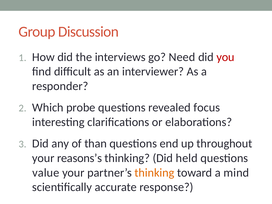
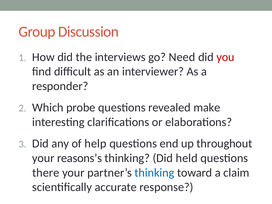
focus: focus -> make
than: than -> help
value: value -> there
thinking at (154, 173) colour: orange -> blue
mind: mind -> claim
